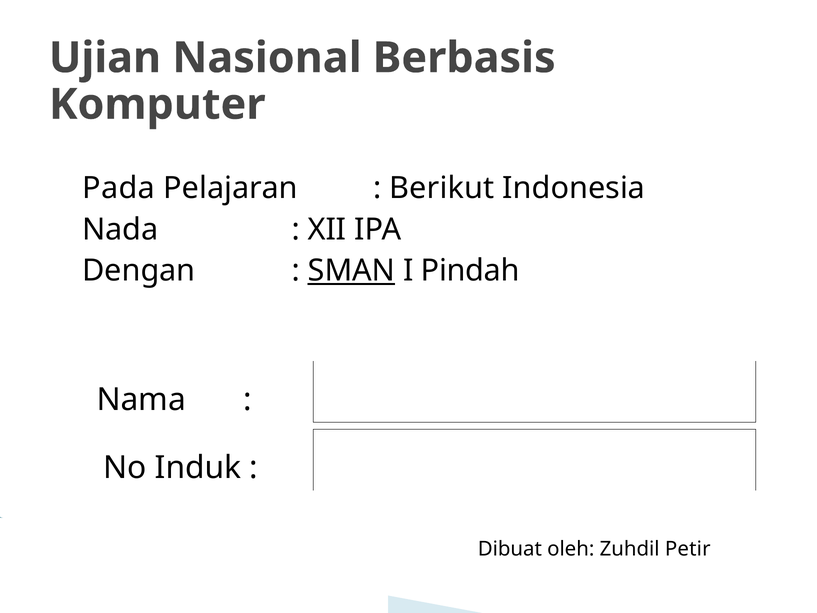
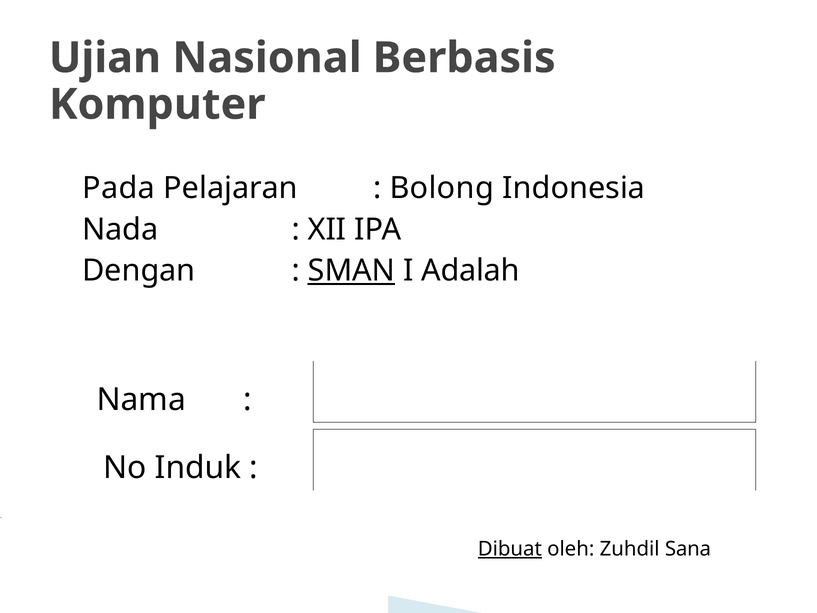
Berikut: Berikut -> Bolong
Pindah: Pindah -> Adalah
Dibuat underline: none -> present
Petir: Petir -> Sana
